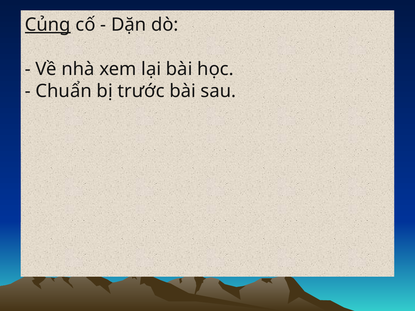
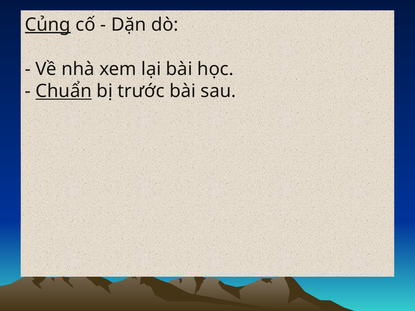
Chuẩn underline: none -> present
